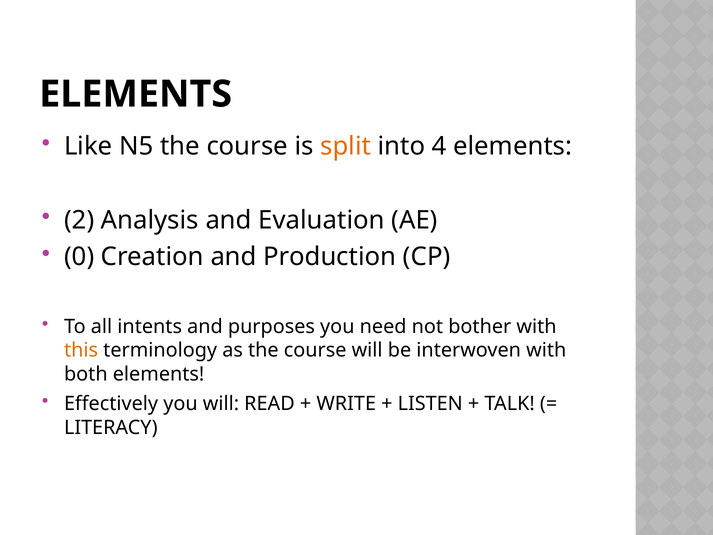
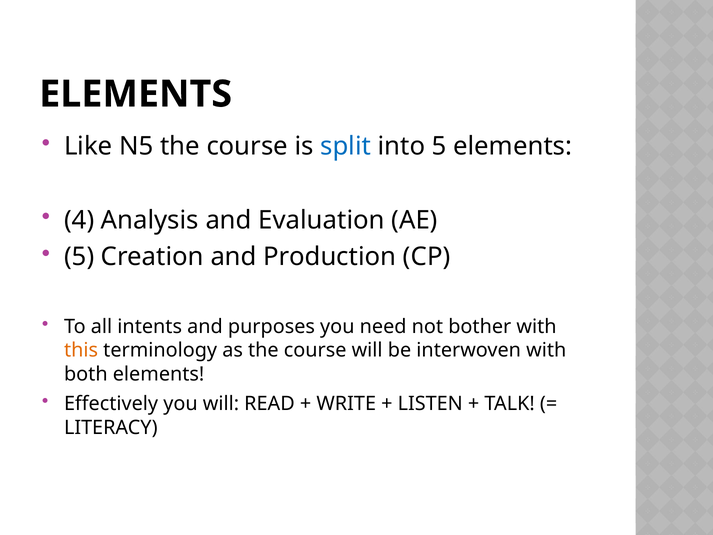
split colour: orange -> blue
into 4: 4 -> 5
2: 2 -> 4
0 at (79, 257): 0 -> 5
